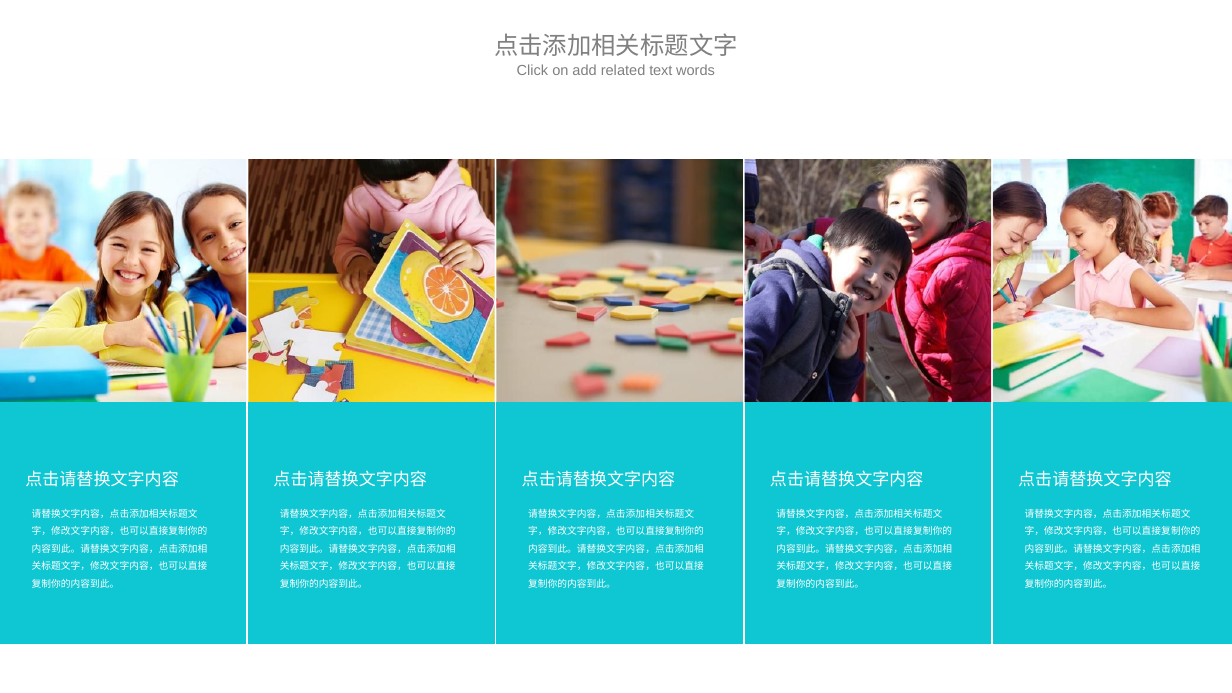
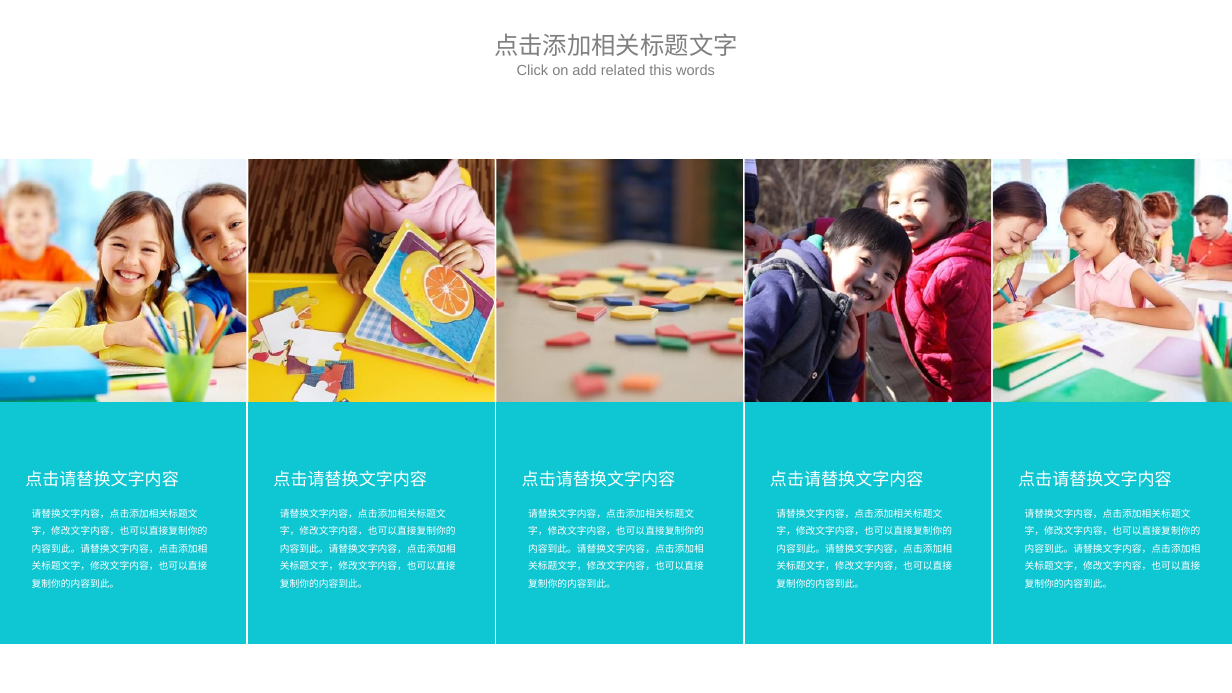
text: text -> this
